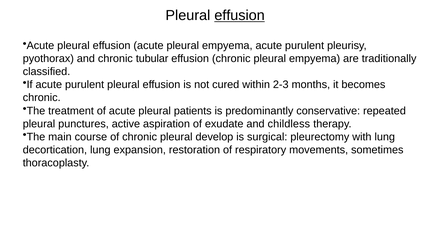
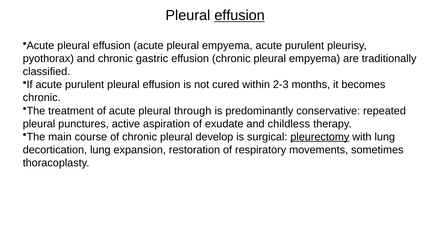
tubular: tubular -> gastric
patients: patients -> through
pleurectomy underline: none -> present
